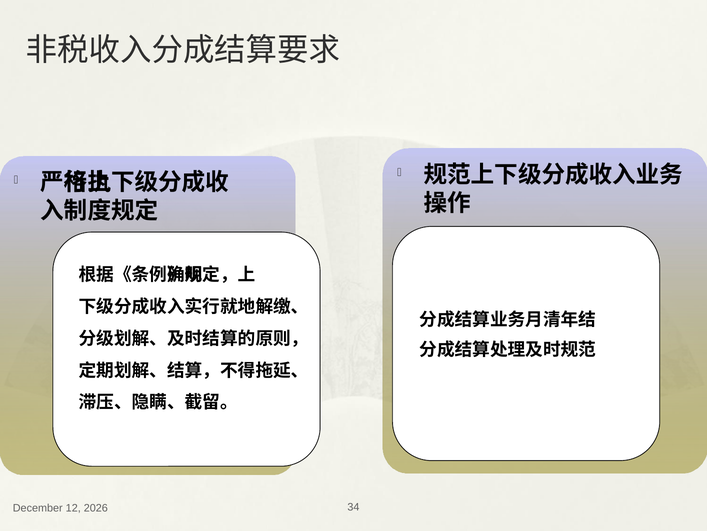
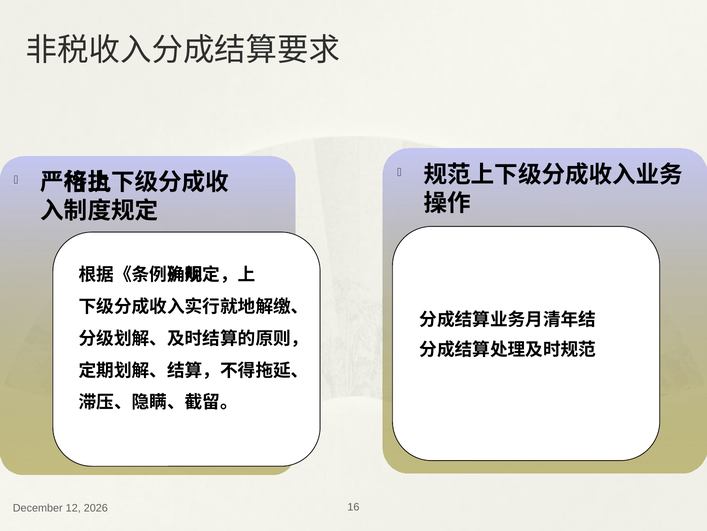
34: 34 -> 16
